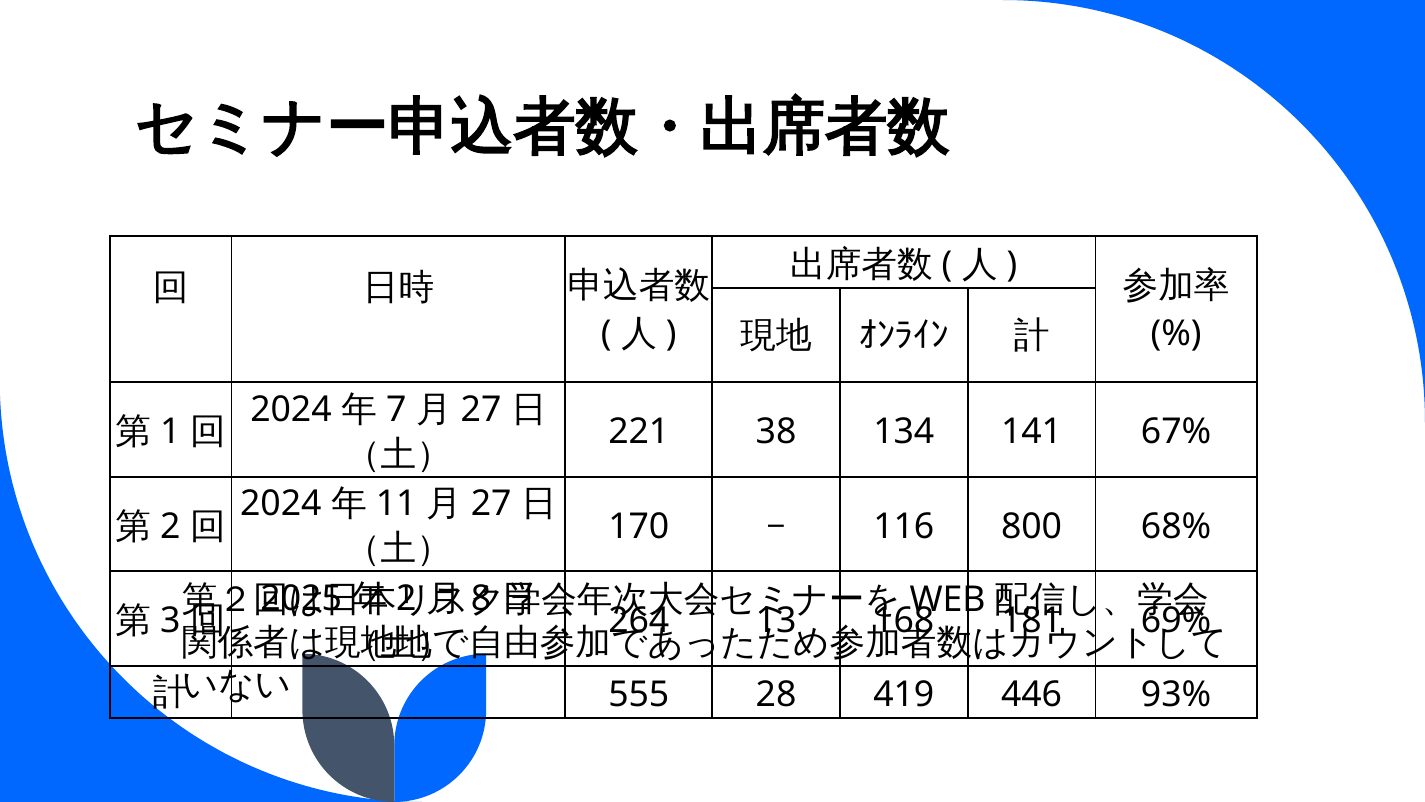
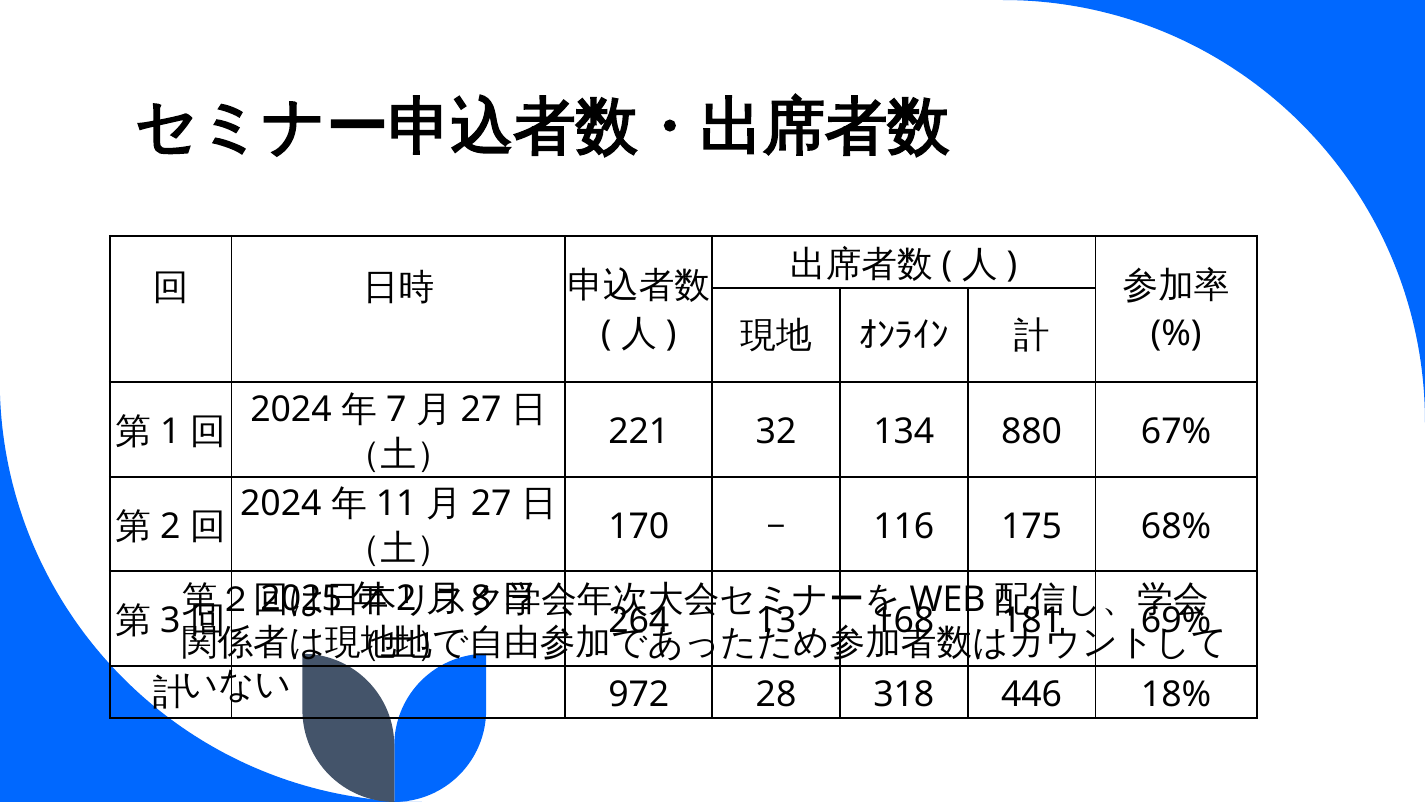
38: 38 -> 32
141: 141 -> 880
800: 800 -> 175
555: 555 -> 972
419: 419 -> 318
93%: 93% -> 18%
